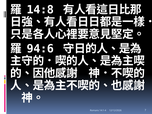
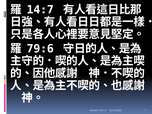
14:8: 14:8 -> 14:7
94:6: 94:6 -> 79:6
